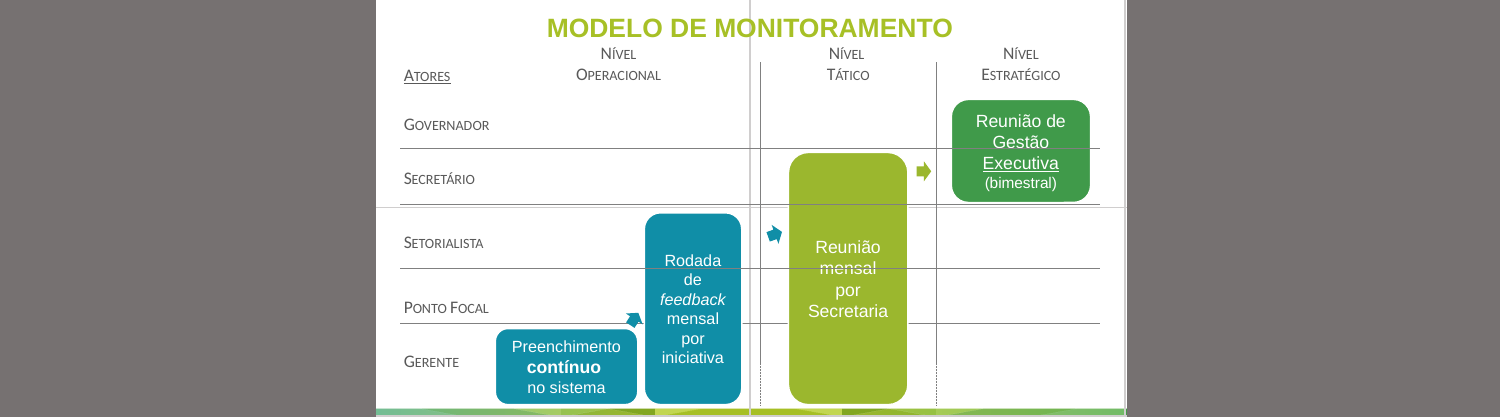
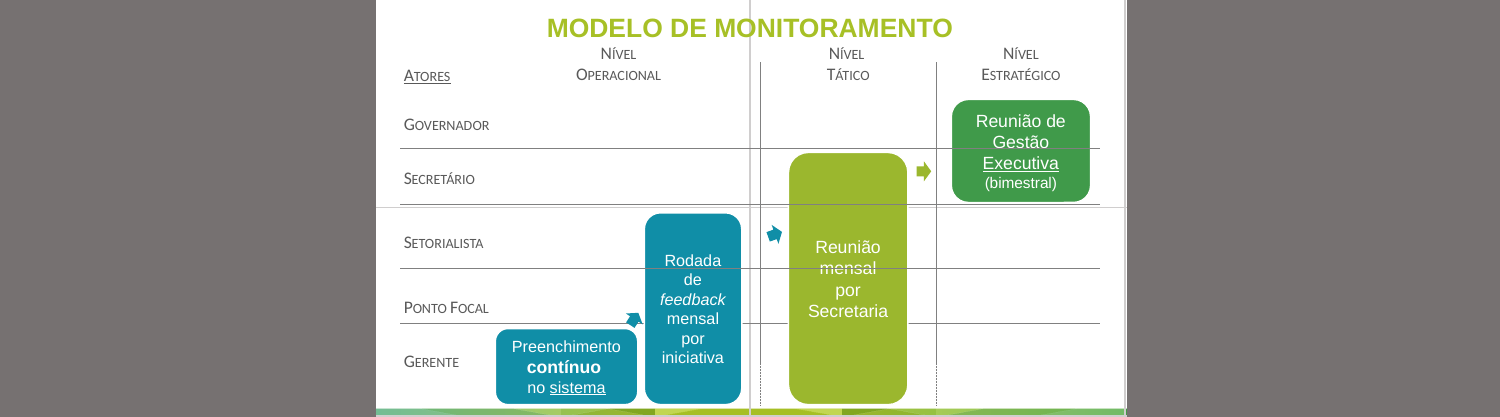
sistema underline: none -> present
